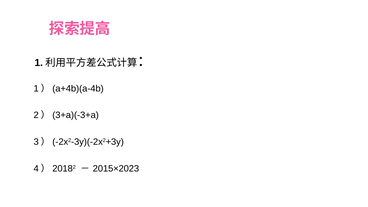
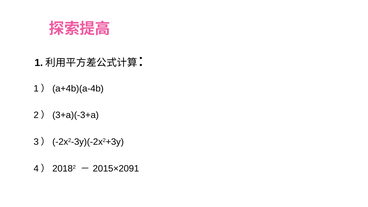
2015×2023: 2015×2023 -> 2015×2091
